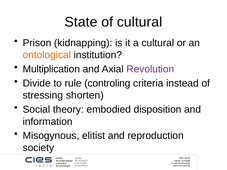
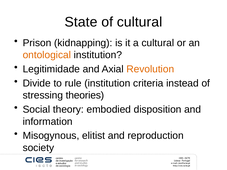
Multiplication: Multiplication -> Legitimidade
Revolution colour: purple -> orange
rule controling: controling -> institution
shorten: shorten -> theories
